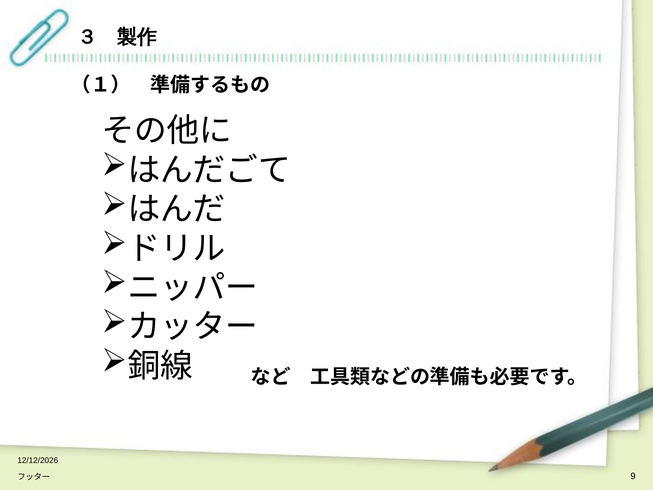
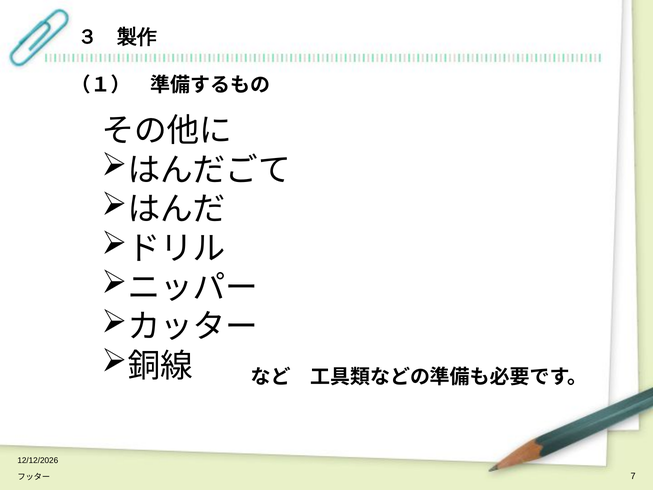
9: 9 -> 7
